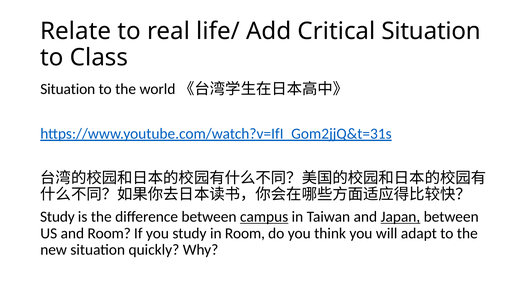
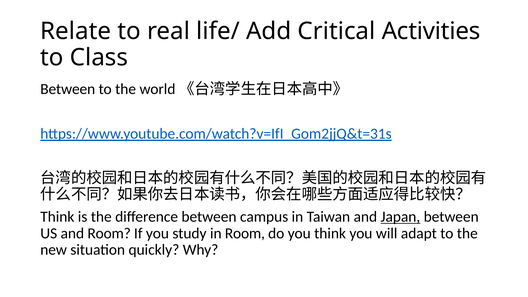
Critical Situation: Situation -> Activities
Situation at (68, 89): Situation -> Between
Study at (57, 217): Study -> Think
campus underline: present -> none
